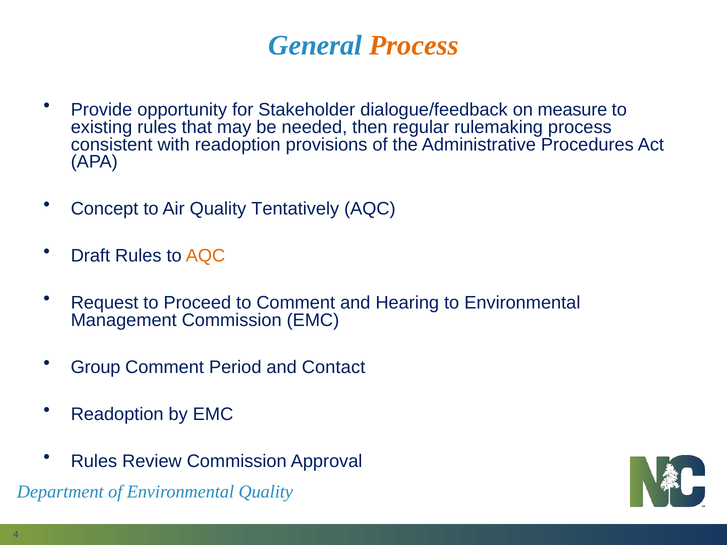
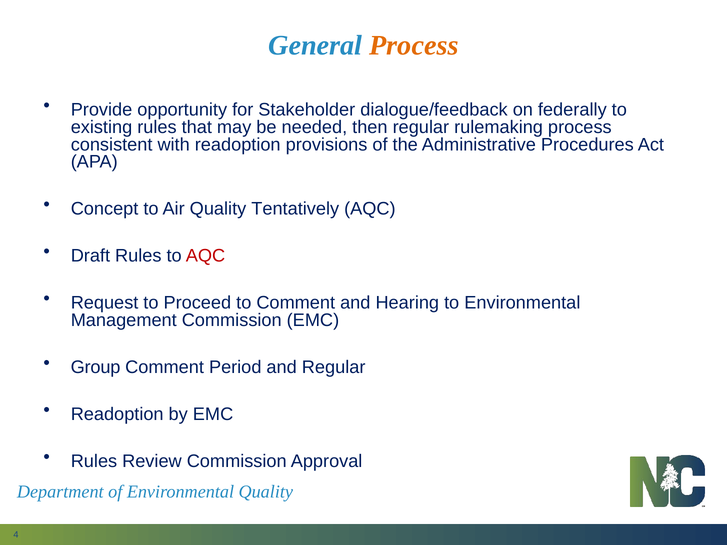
measure: measure -> federally
AQC at (205, 256) colour: orange -> red
and Contact: Contact -> Regular
